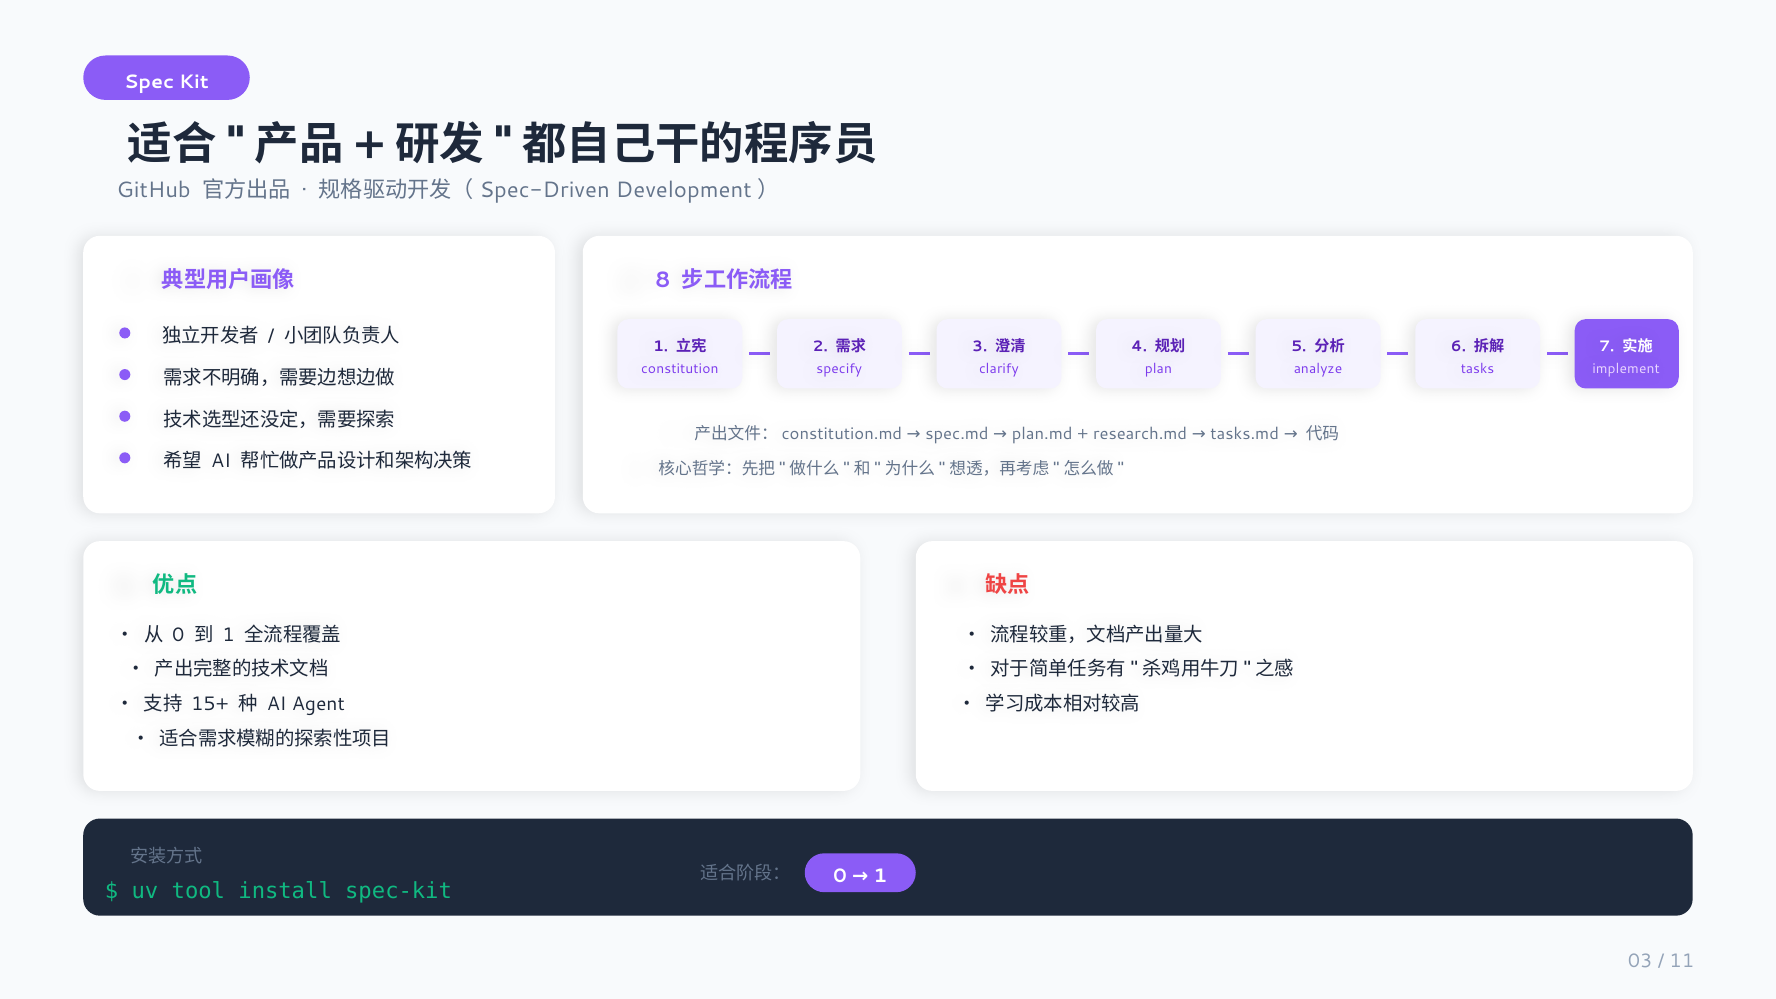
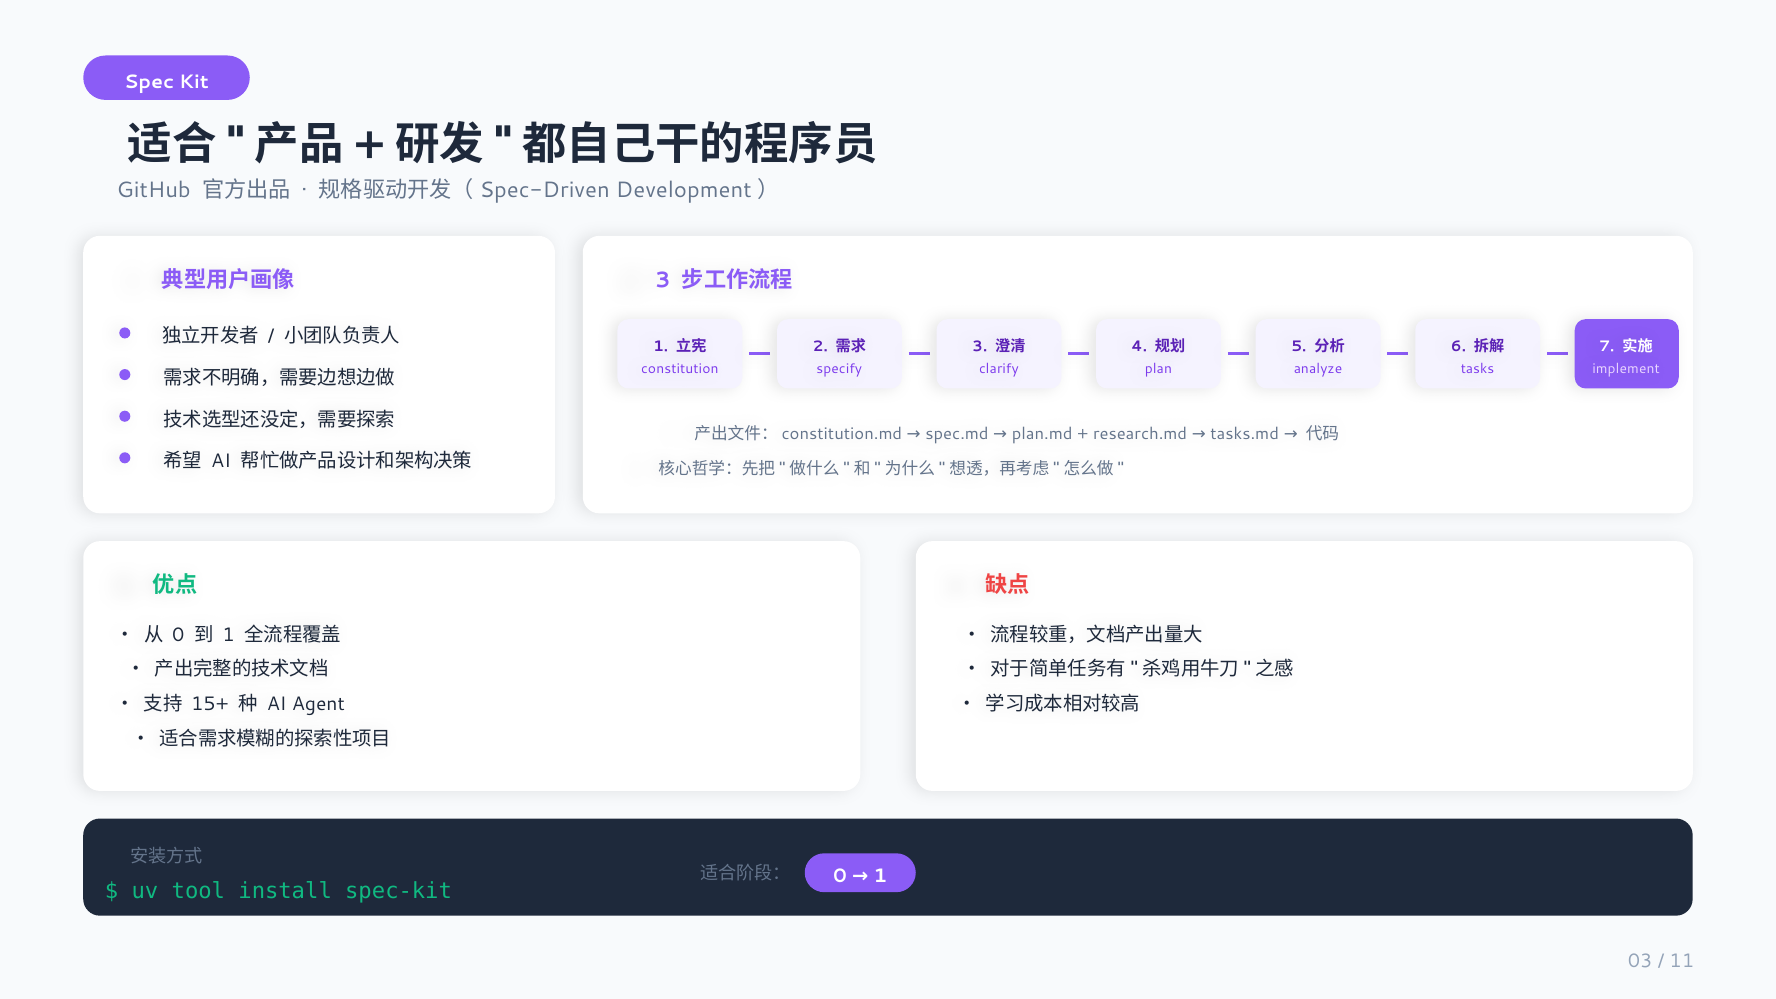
8 at (663, 280): 8 -> 3
